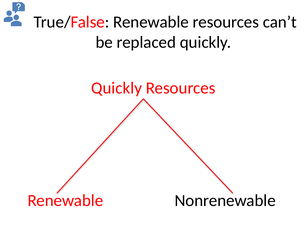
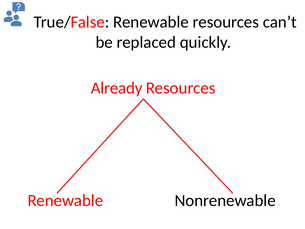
Quickly at (117, 88): Quickly -> Already
